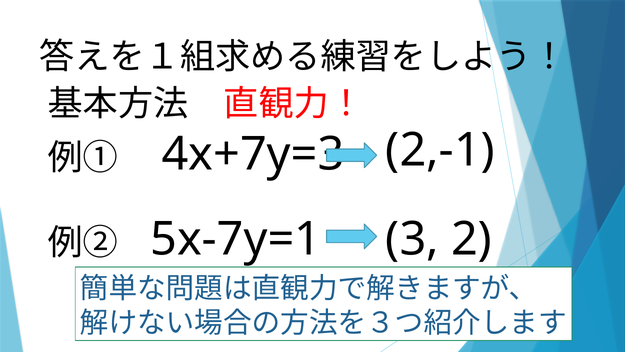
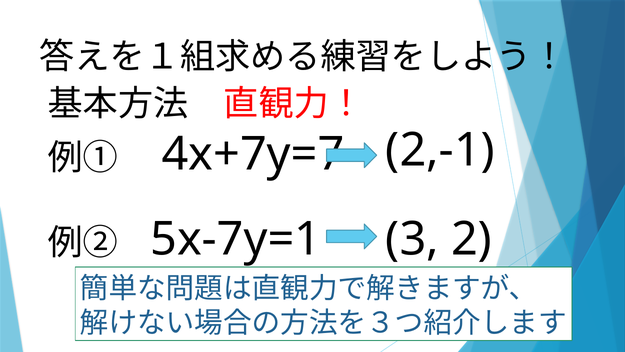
4x+7y=3: 4x+7y=3 -> 4x+7y=7
